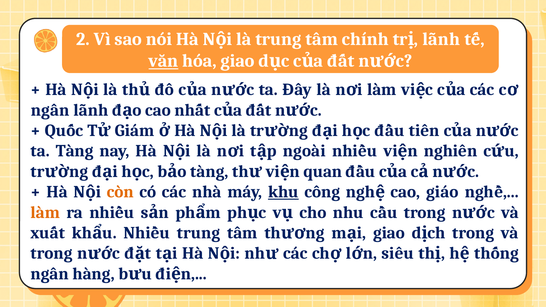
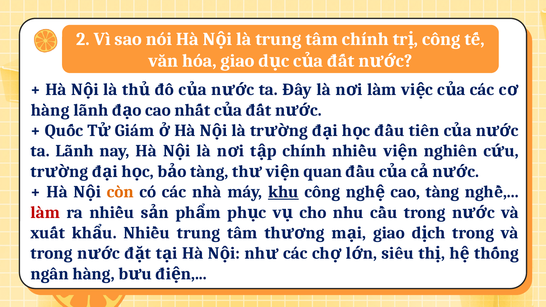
lãnh at (441, 39): lãnh -> công
văn underline: present -> none
ngân at (50, 110): ngân -> hàng
ta Tàng: Tàng -> Lãnh
ngoài at (304, 151): ngoài -> chính
cao giáo: giáo -> tàng
làm at (45, 212) colour: orange -> red
